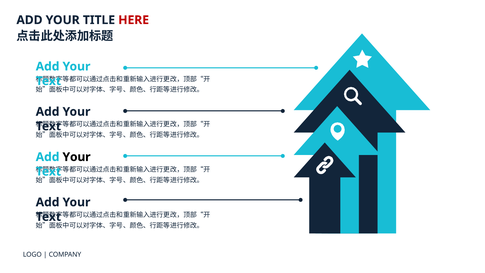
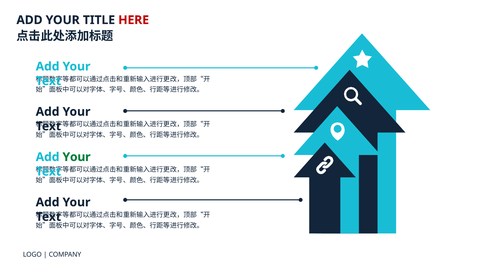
Your at (77, 157) colour: black -> green
